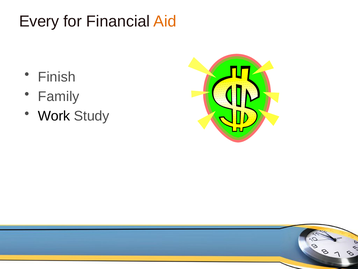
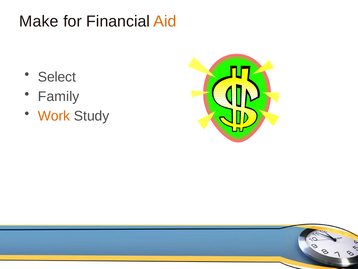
Every: Every -> Make
Finish: Finish -> Select
Work colour: black -> orange
